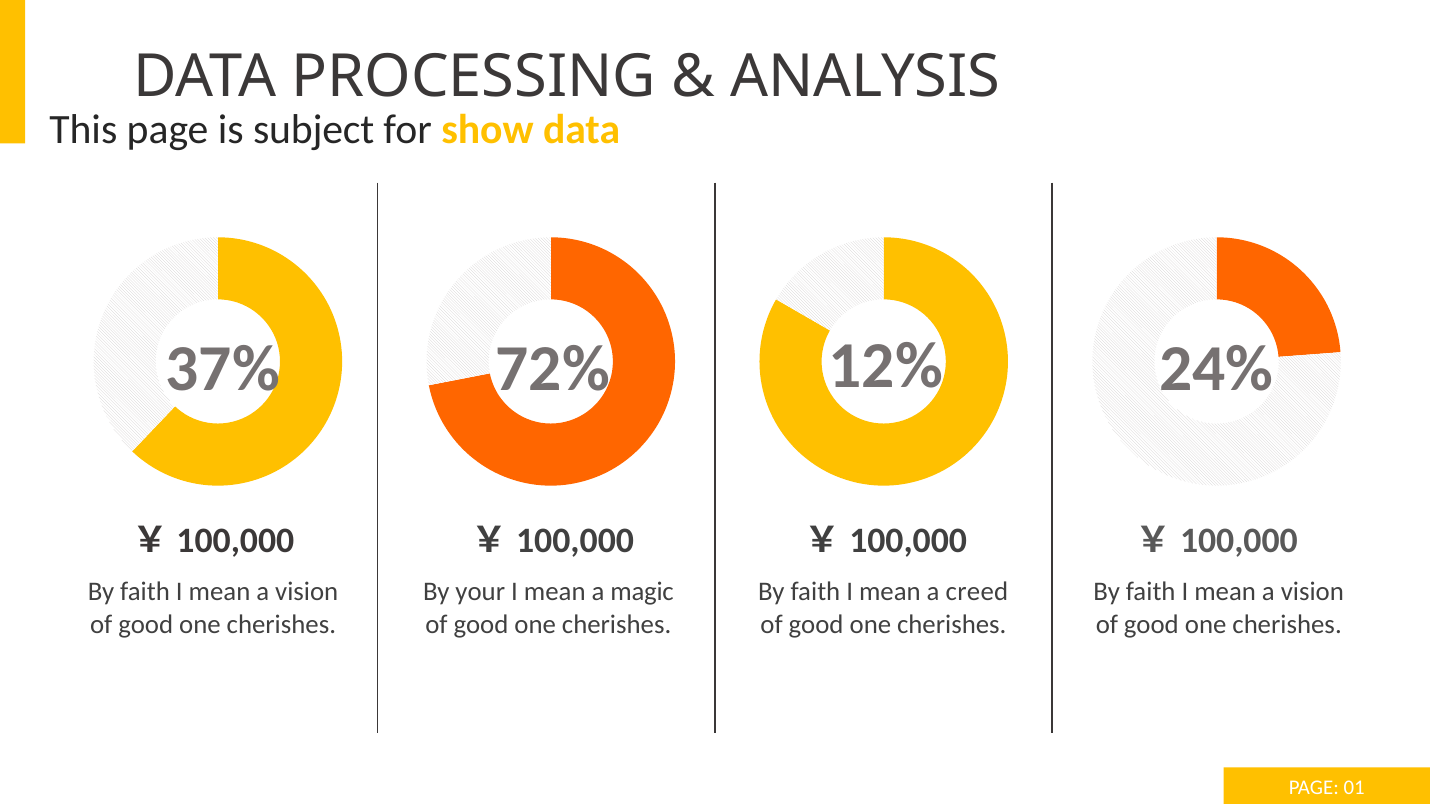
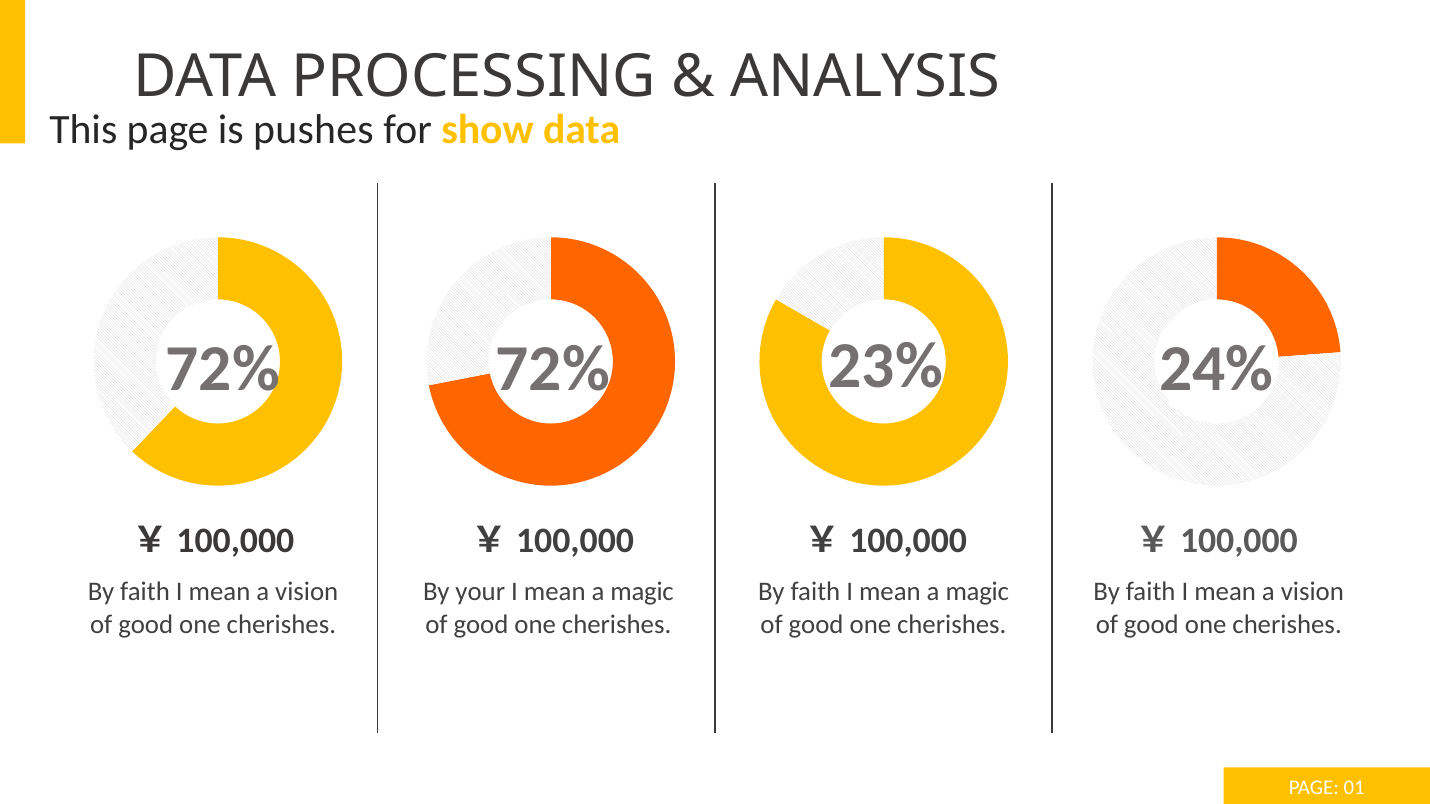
subject: subject -> pushes
37% at (223, 369): 37% -> 72%
12%: 12% -> 23%
creed at (977, 592): creed -> magic
